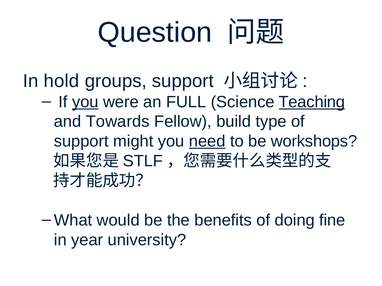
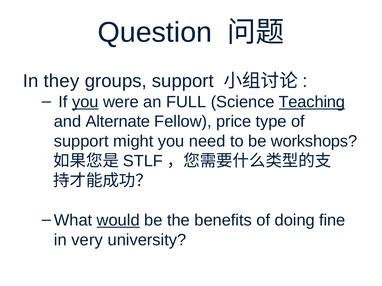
hold: hold -> they
Towards: Towards -> Alternate
build: build -> price
need underline: present -> none
would underline: none -> present
year: year -> very
